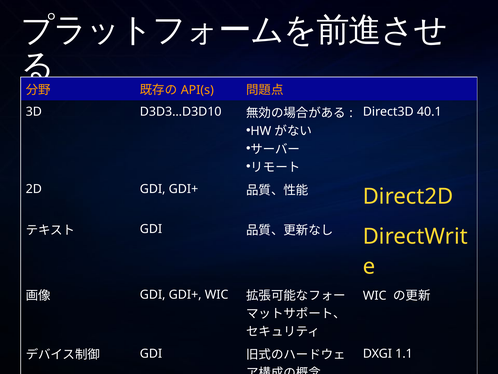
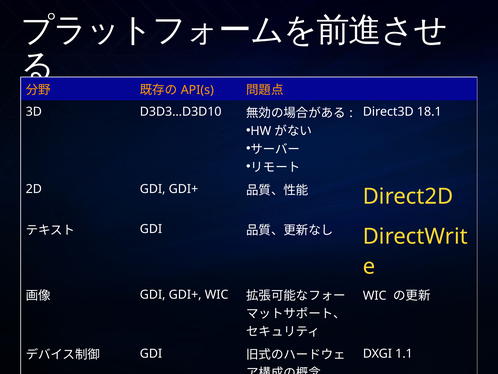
40.1: 40.1 -> 18.1
